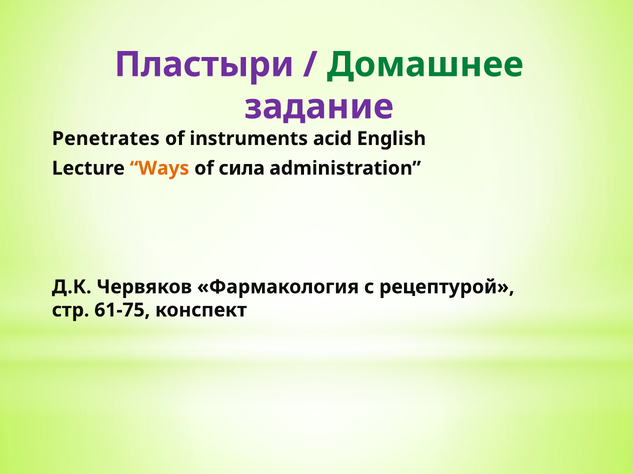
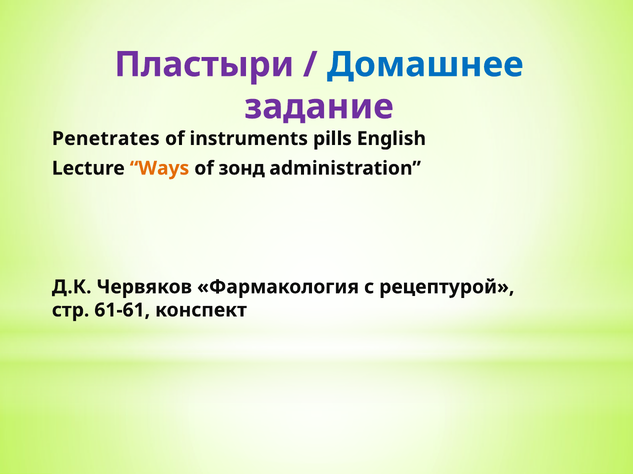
Домашнее colour: green -> blue
acid: acid -> pills
сила: сила -> зонд
61-75: 61-75 -> 61-61
